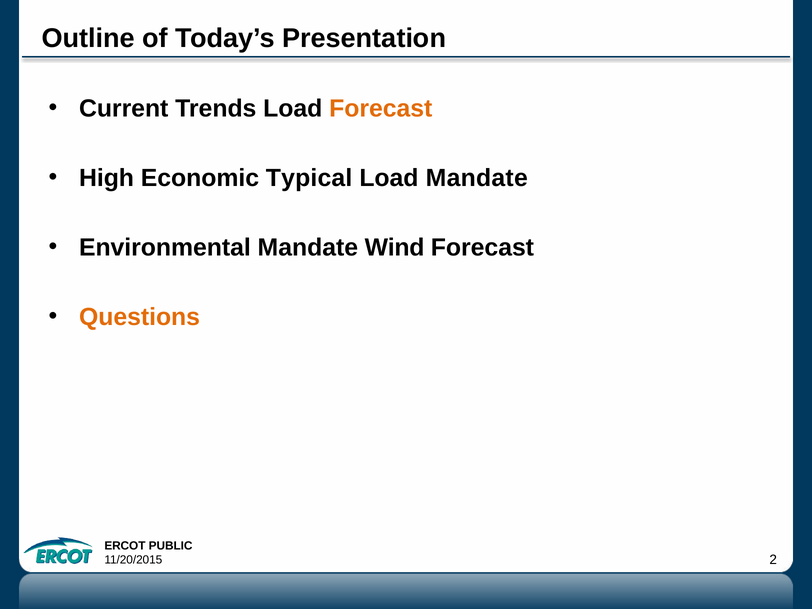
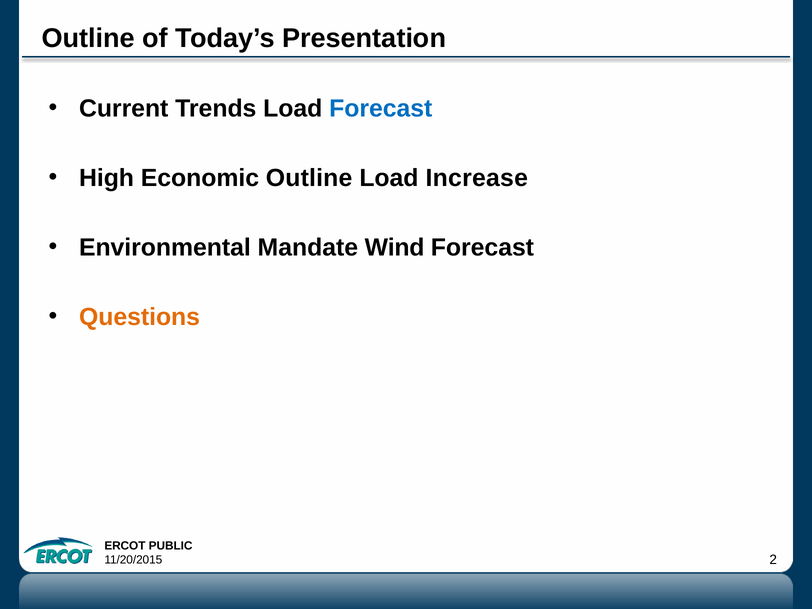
Forecast at (381, 109) colour: orange -> blue
Economic Typical: Typical -> Outline
Load Mandate: Mandate -> Increase
